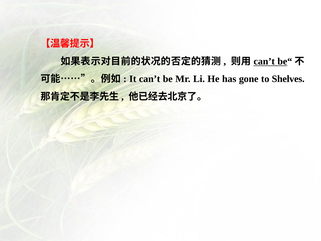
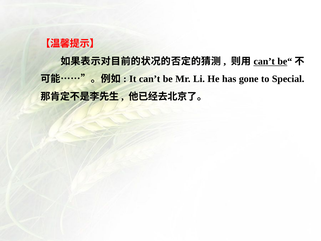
Shelves: Shelves -> Special
